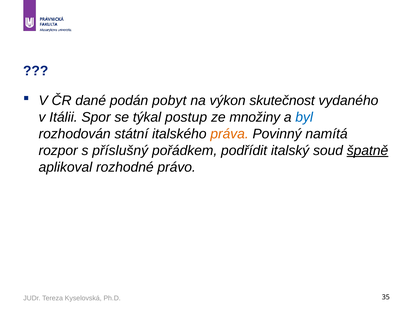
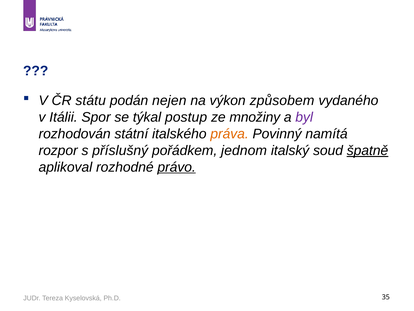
dané: dané -> státu
pobyt: pobyt -> nejen
skutečnost: skutečnost -> způsobem
byl colour: blue -> purple
podřídit: podřídit -> jednom
právo underline: none -> present
